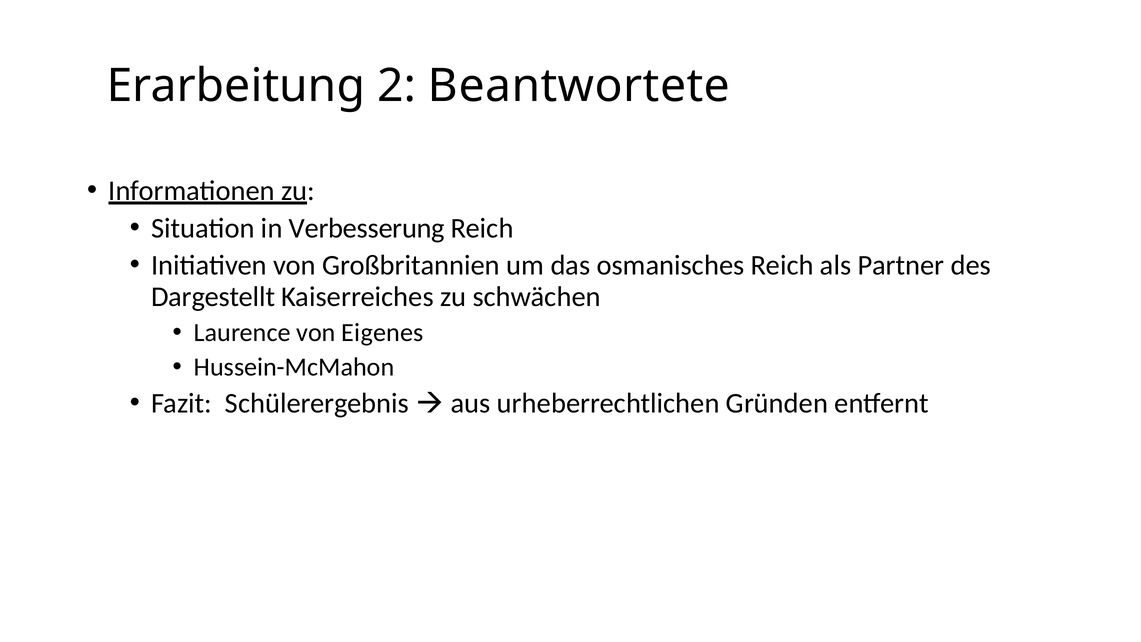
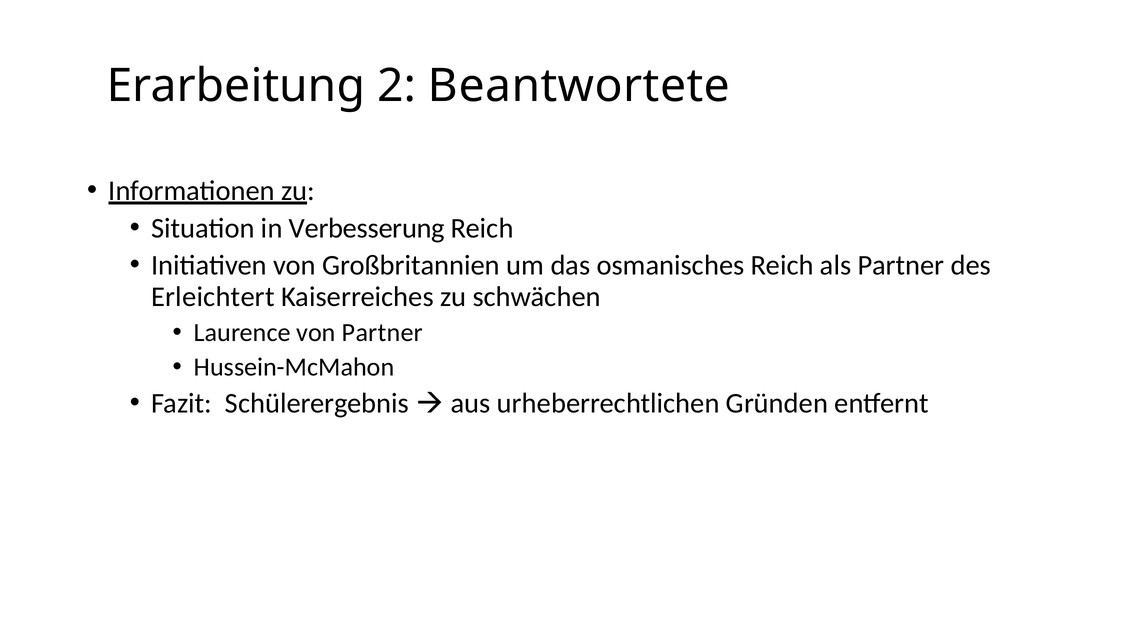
Dargestellt: Dargestellt -> Erleichtert
von Eigenes: Eigenes -> Partner
